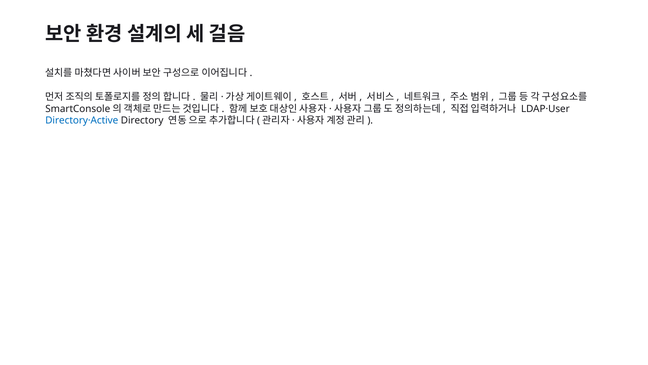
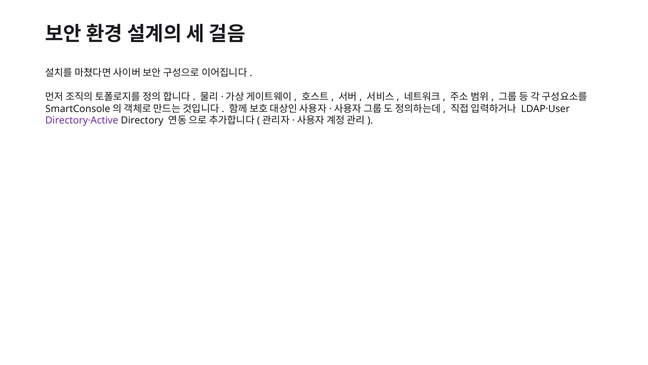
Directory·Active colour: blue -> purple
